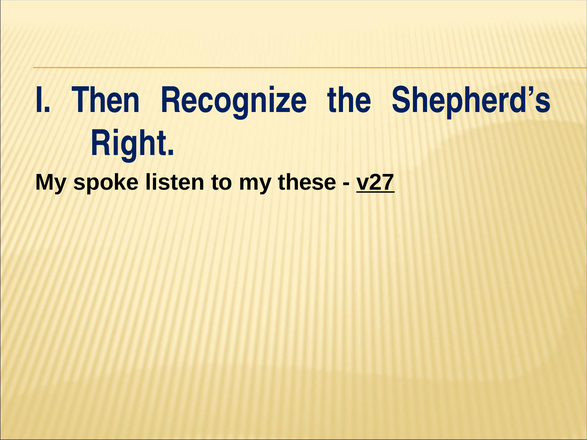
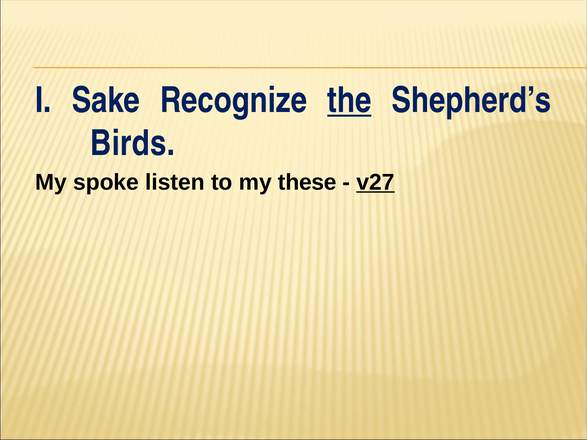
Then: Then -> Sake
the underline: none -> present
Right: Right -> Birds
